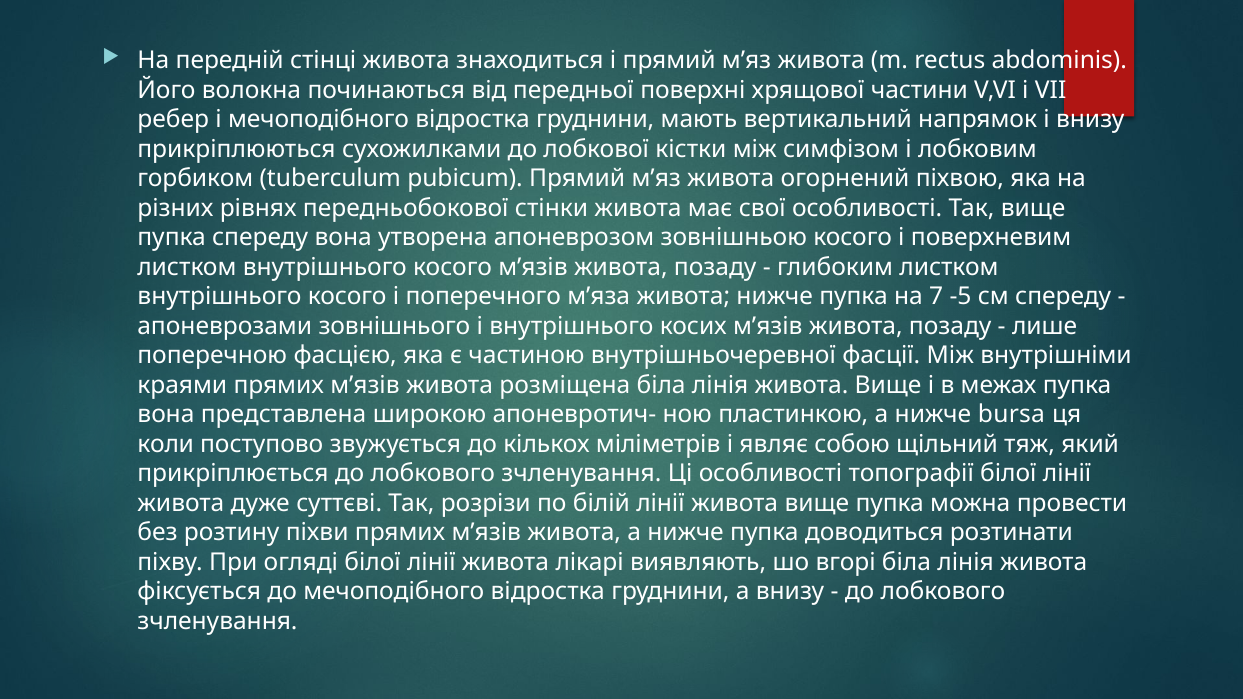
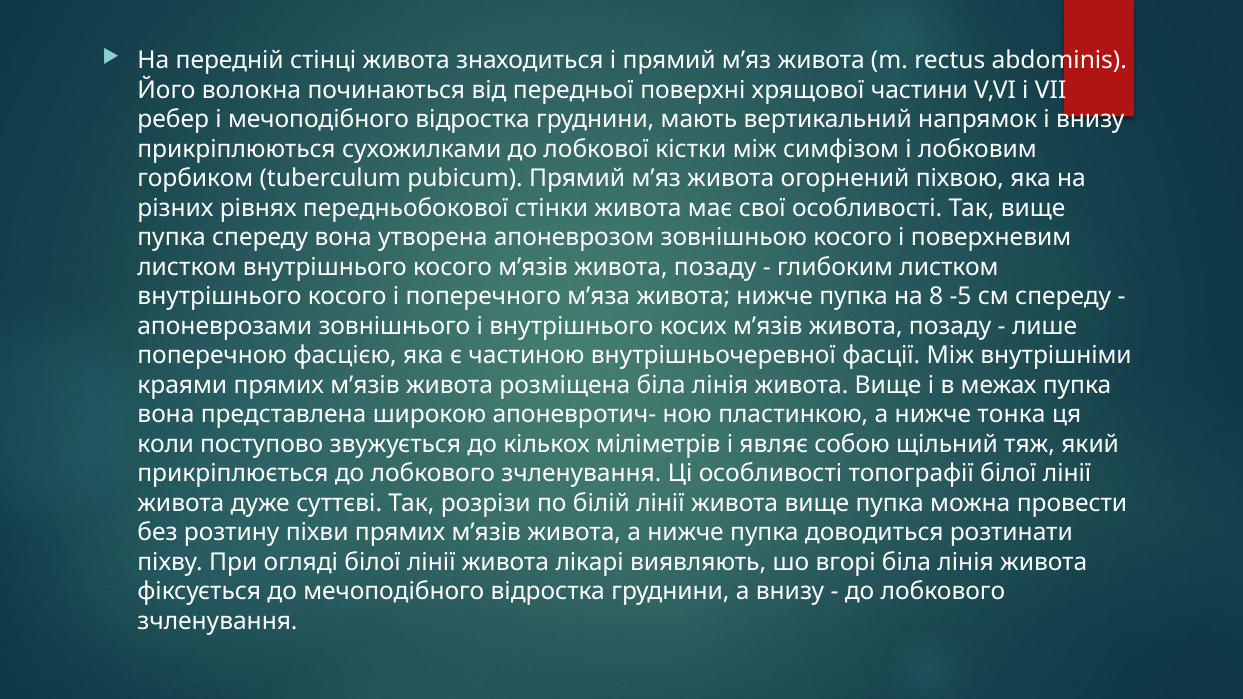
7: 7 -> 8
bursa: bursa -> тонка
